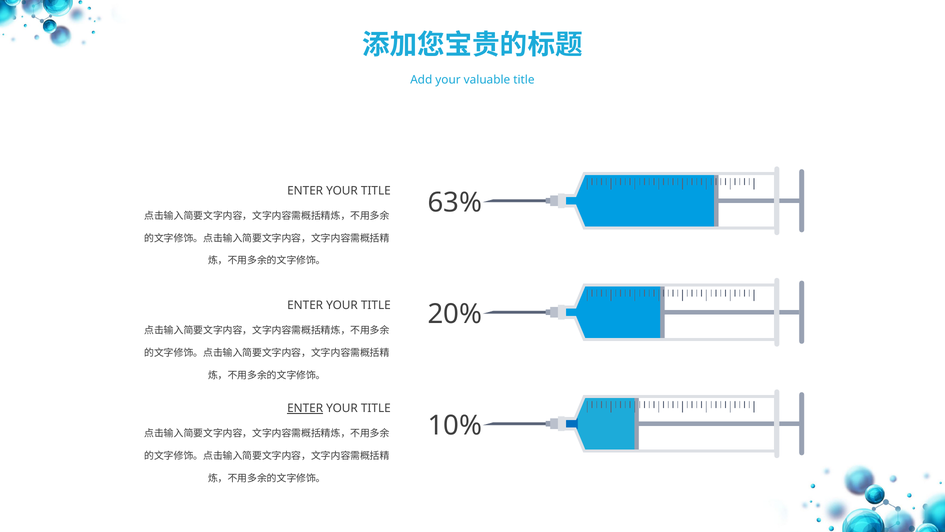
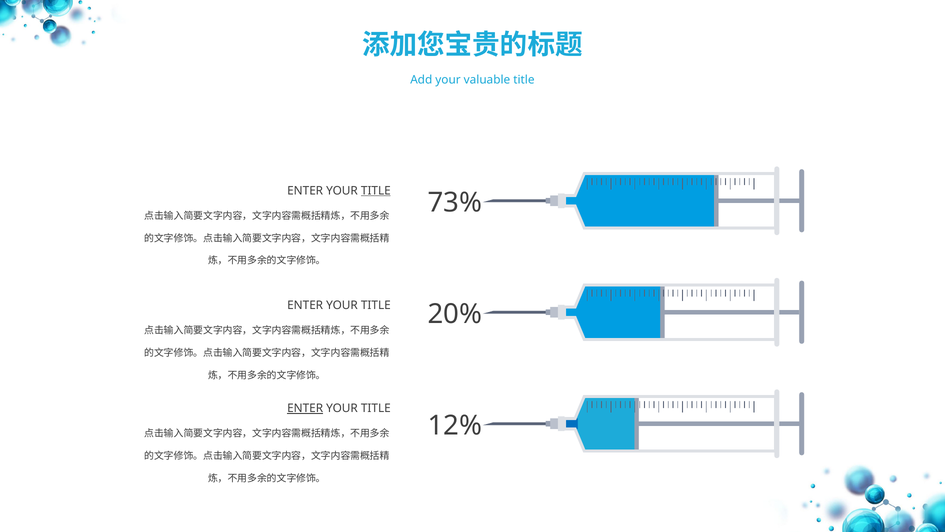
TITLE at (376, 191) underline: none -> present
63%: 63% -> 73%
10%: 10% -> 12%
